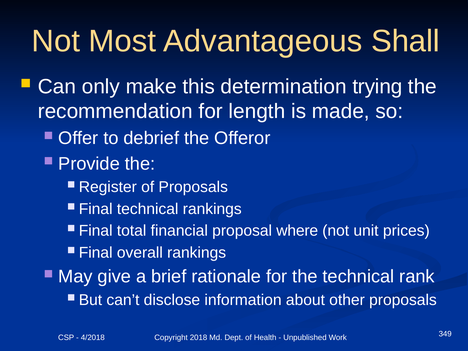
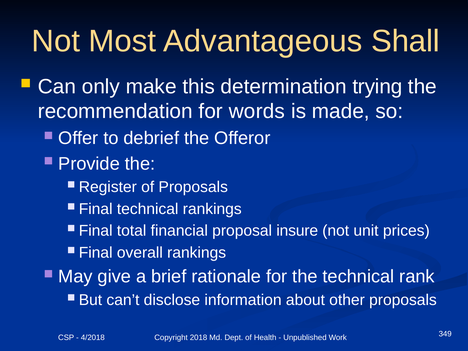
length: length -> words
where: where -> insure
